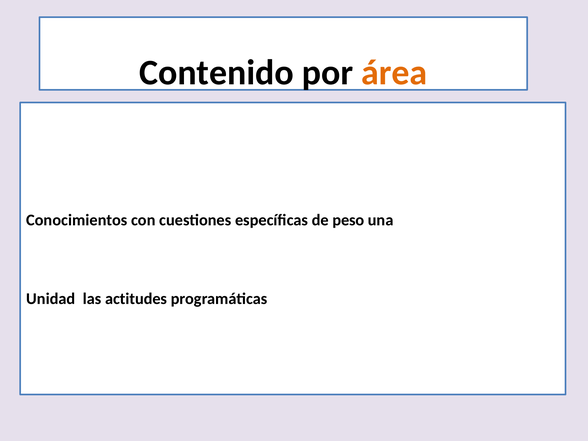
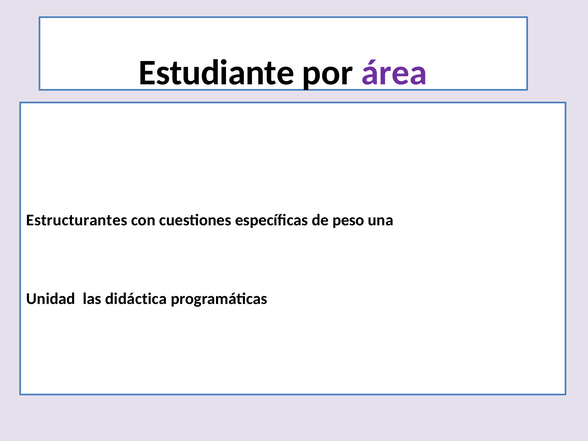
Contenido: Contenido -> Estudiante
área colour: orange -> purple
Conocimientos: Conocimientos -> Estructurantes
actitudes: actitudes -> didáctica
